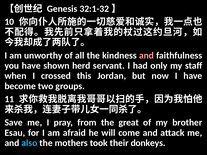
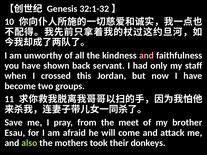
herd: herd -> back
great: great -> meet
also colour: light blue -> light green
